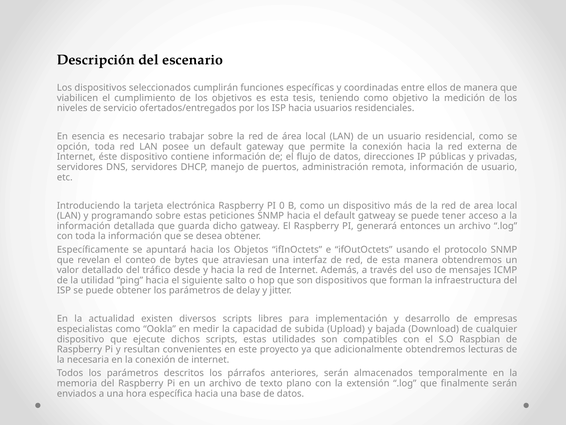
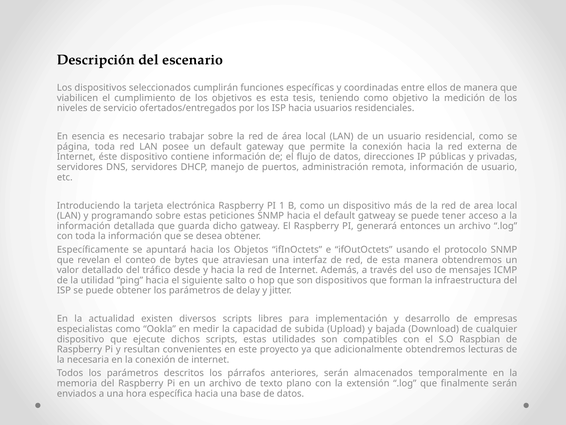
opción: opción -> página
0: 0 -> 1
